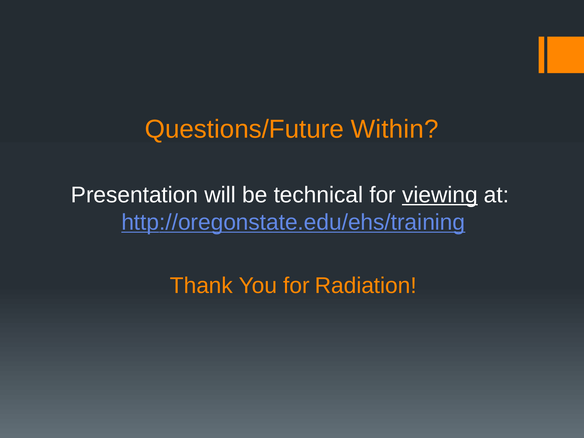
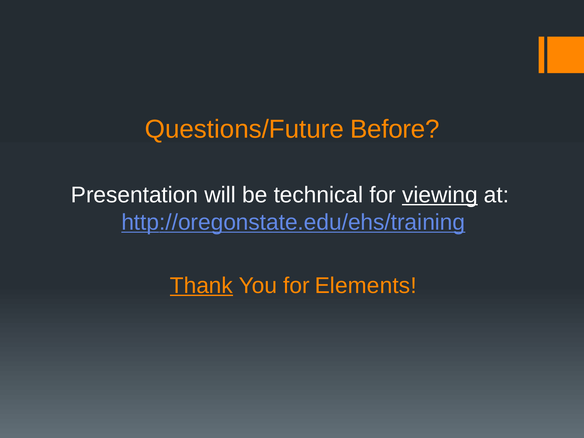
Within: Within -> Before
Thank underline: none -> present
Radiation: Radiation -> Elements
